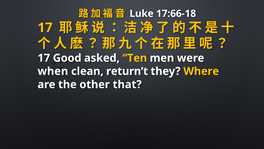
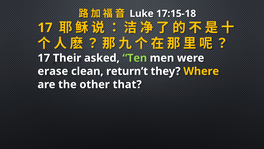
17:66-18: 17:66-18 -> 17:15-18
Good: Good -> Their
Ten colour: yellow -> light green
when: when -> erase
